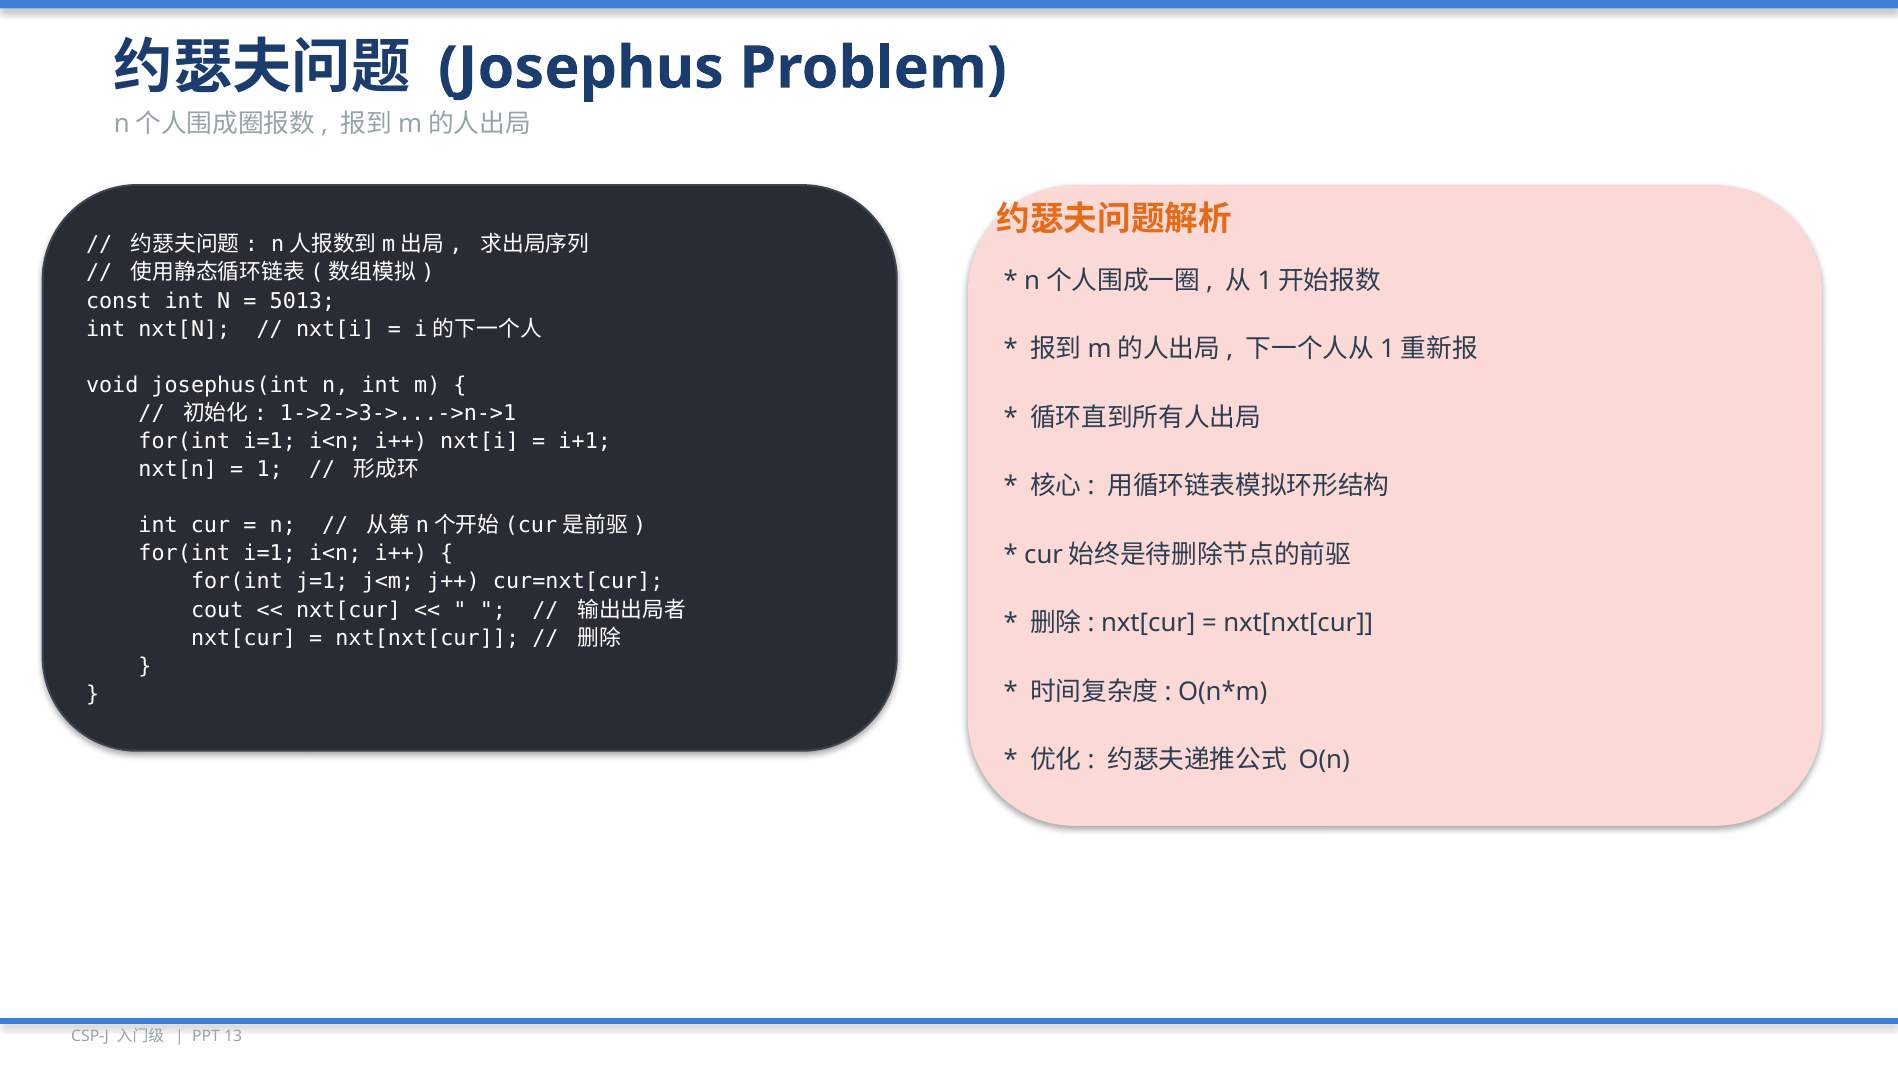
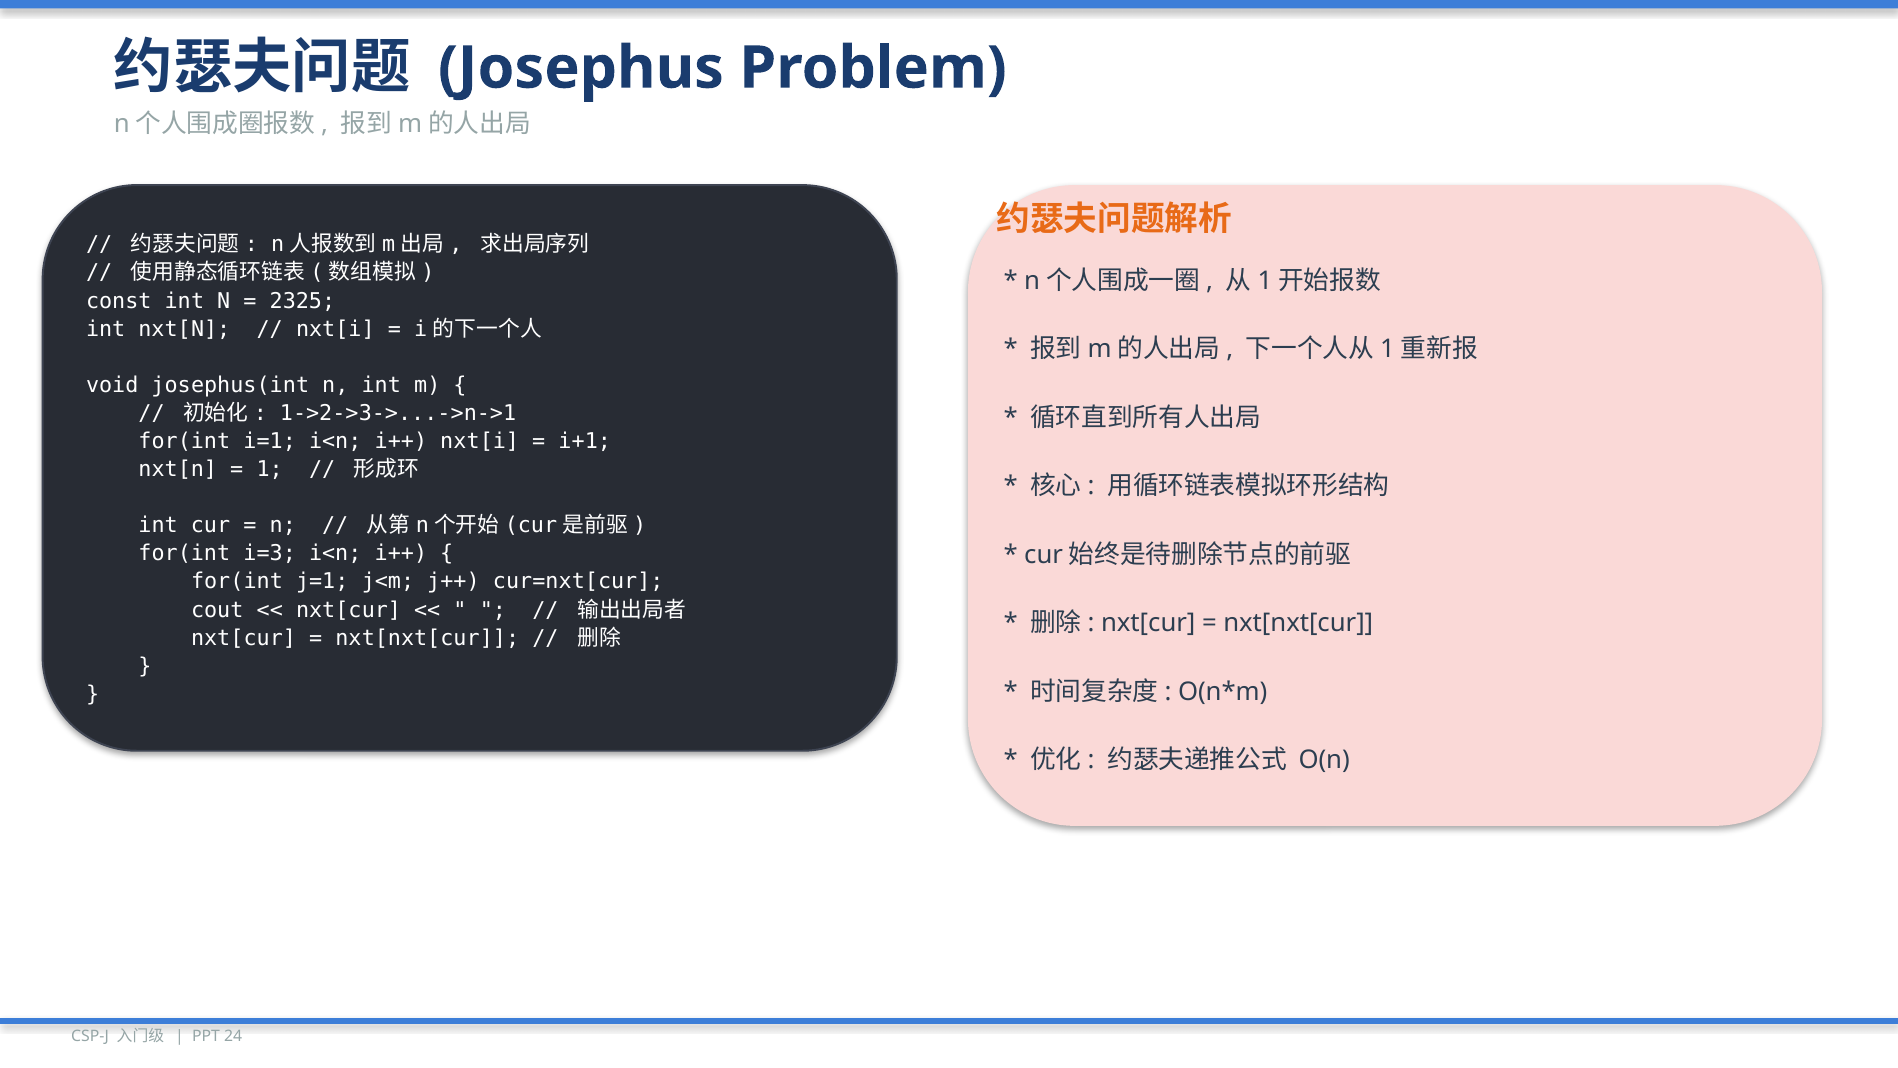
5013: 5013 -> 2325
i=1 at (270, 553): i=1 -> i=3
13: 13 -> 24
